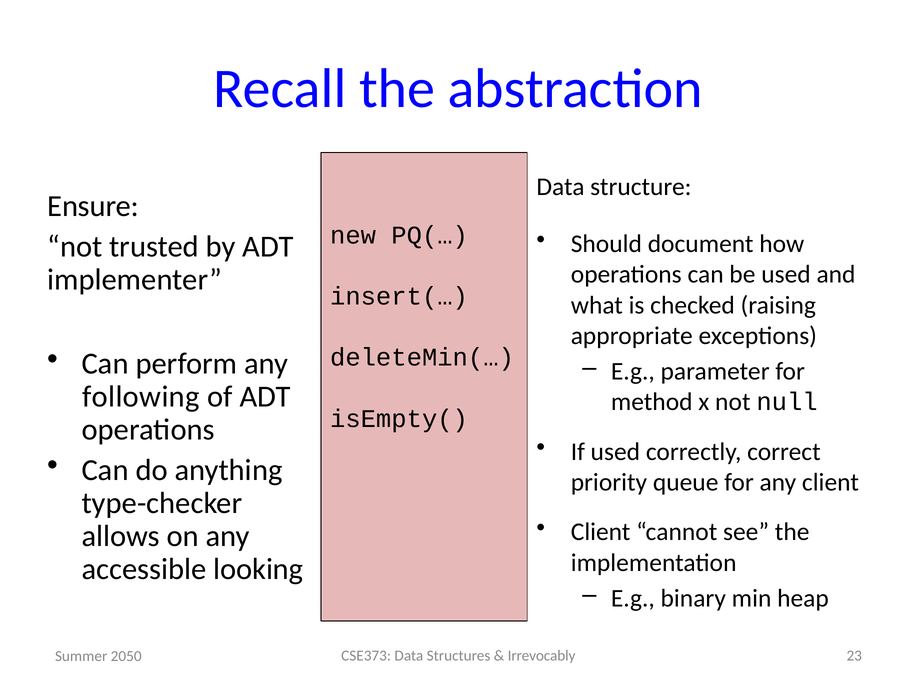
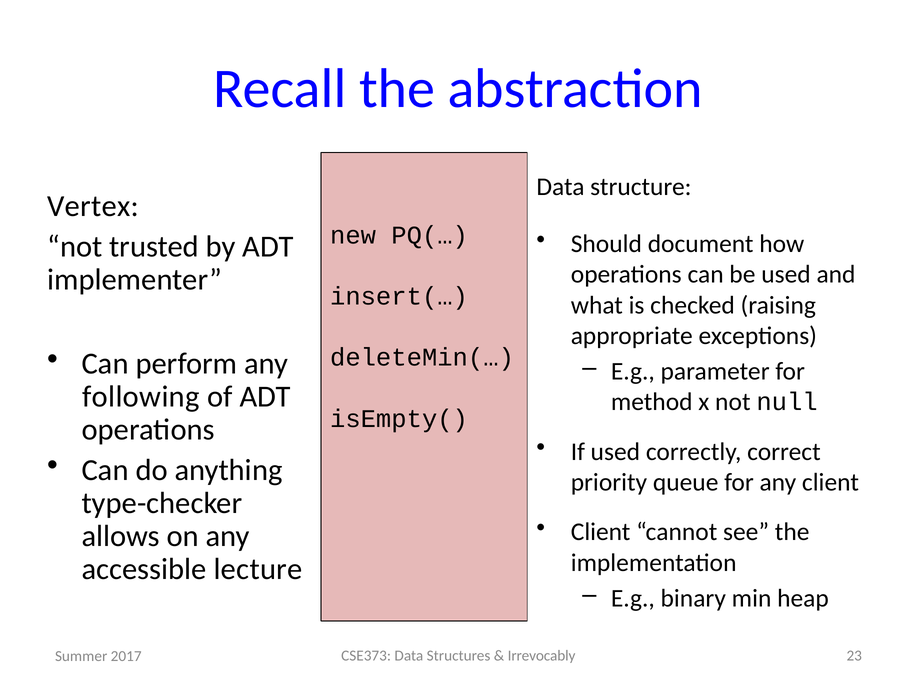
Ensure: Ensure -> Vertex
looking: looking -> lecture
2050: 2050 -> 2017
